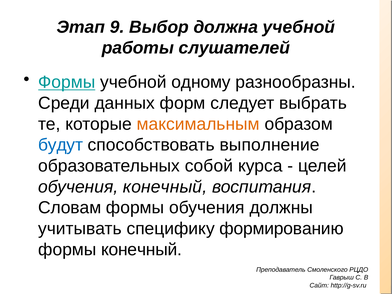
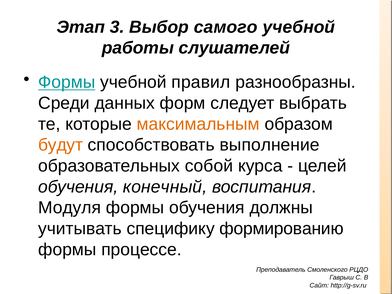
9: 9 -> 3
должна: должна -> самого
одному: одному -> правил
будут colour: blue -> orange
Словам: Словам -> Модуля
формы конечный: конечный -> процессе
